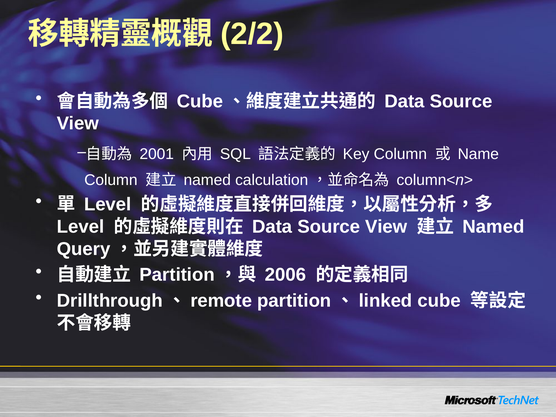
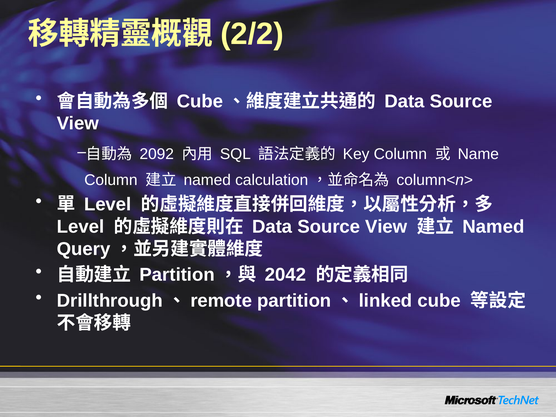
2001: 2001 -> 2092
2006: 2006 -> 2042
